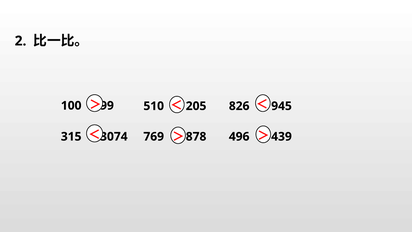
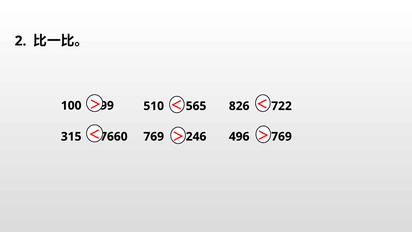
205: 205 -> 565
945: 945 -> 722
3074: 3074 -> 7660
878: 878 -> 246
496 439: 439 -> 769
